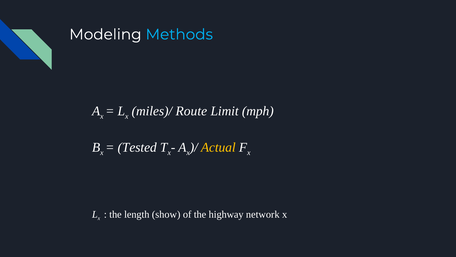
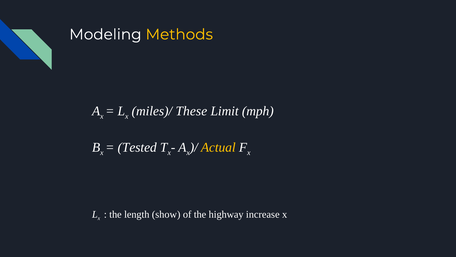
Methods colour: light blue -> yellow
Route: Route -> These
network: network -> increase
